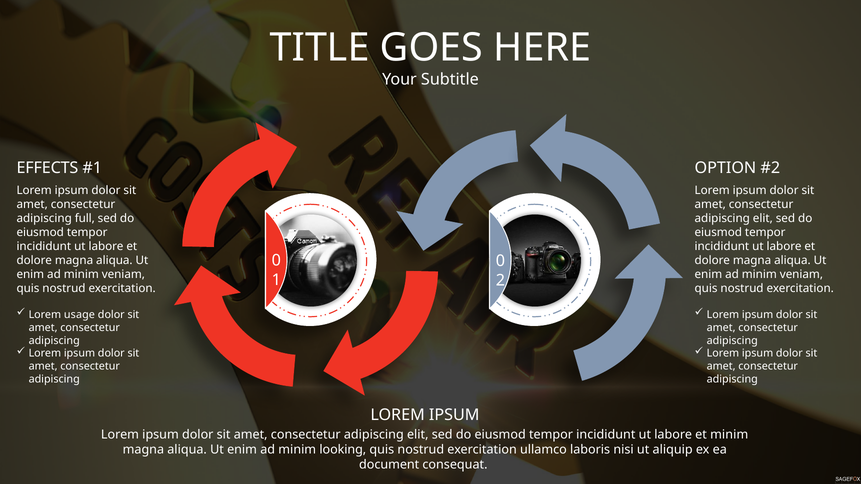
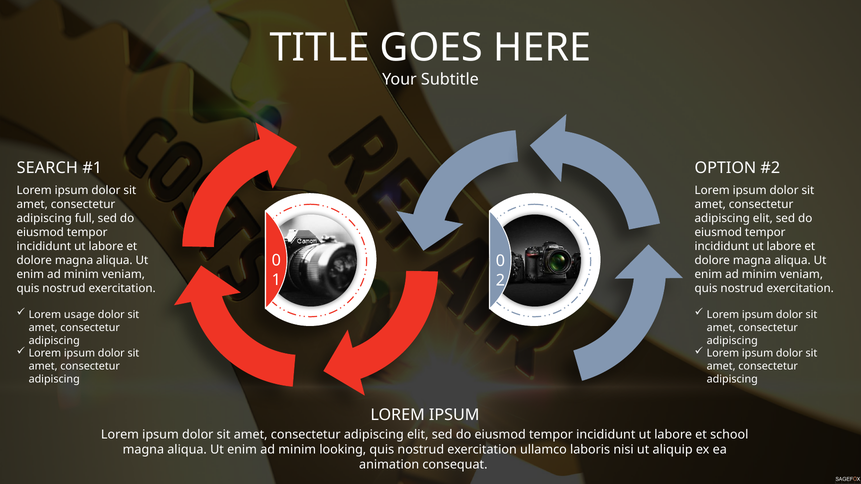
EFFECTS: EFFECTS -> SEARCH
et minim: minim -> school
document: document -> animation
